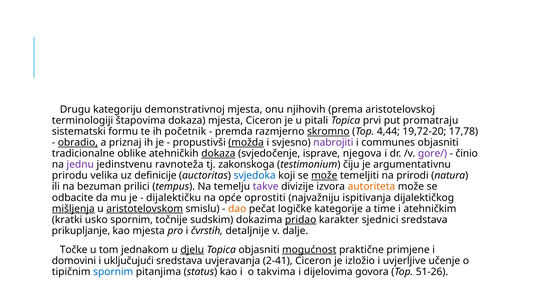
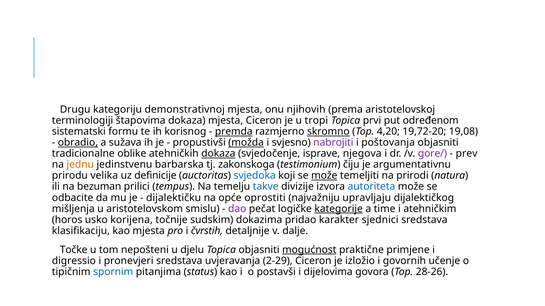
pitali: pitali -> tropi
promatraju: promatraju -> određenom
početnik: početnik -> korisnog
premda underline: none -> present
4,44: 4,44 -> 4,20
17,78: 17,78 -> 19,08
priznaj: priznaj -> sužava
communes: communes -> poštovanja
činio: činio -> prev
jednu colour: purple -> orange
ravnoteža: ravnoteža -> barbarska
takve colour: purple -> blue
autoriteta colour: orange -> blue
ispitivanja: ispitivanja -> upravljaju
mišljenja underline: present -> none
aristotelovskom underline: present -> none
dao colour: orange -> purple
kategorije underline: none -> present
kratki: kratki -> horos
usko spornim: spornim -> korijena
pridao underline: present -> none
prikupljanje: prikupljanje -> klasifikaciju
jednakom: jednakom -> nepošteni
djelu underline: present -> none
domovini: domovini -> digressio
uključujući: uključujući -> pronevjeri
2-41: 2-41 -> 2-29
uvjerljive: uvjerljive -> govornih
takvima: takvima -> postavši
51-26: 51-26 -> 28-26
